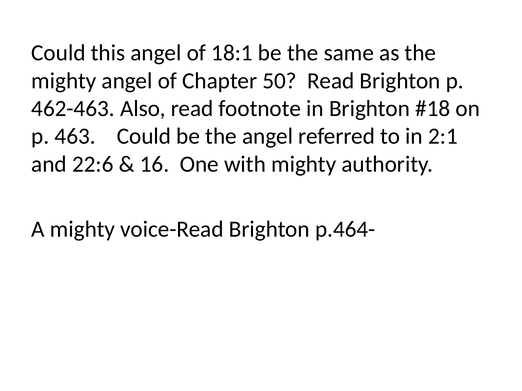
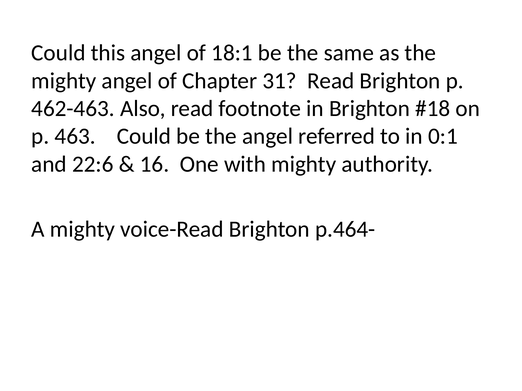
50: 50 -> 31
2:1: 2:1 -> 0:1
